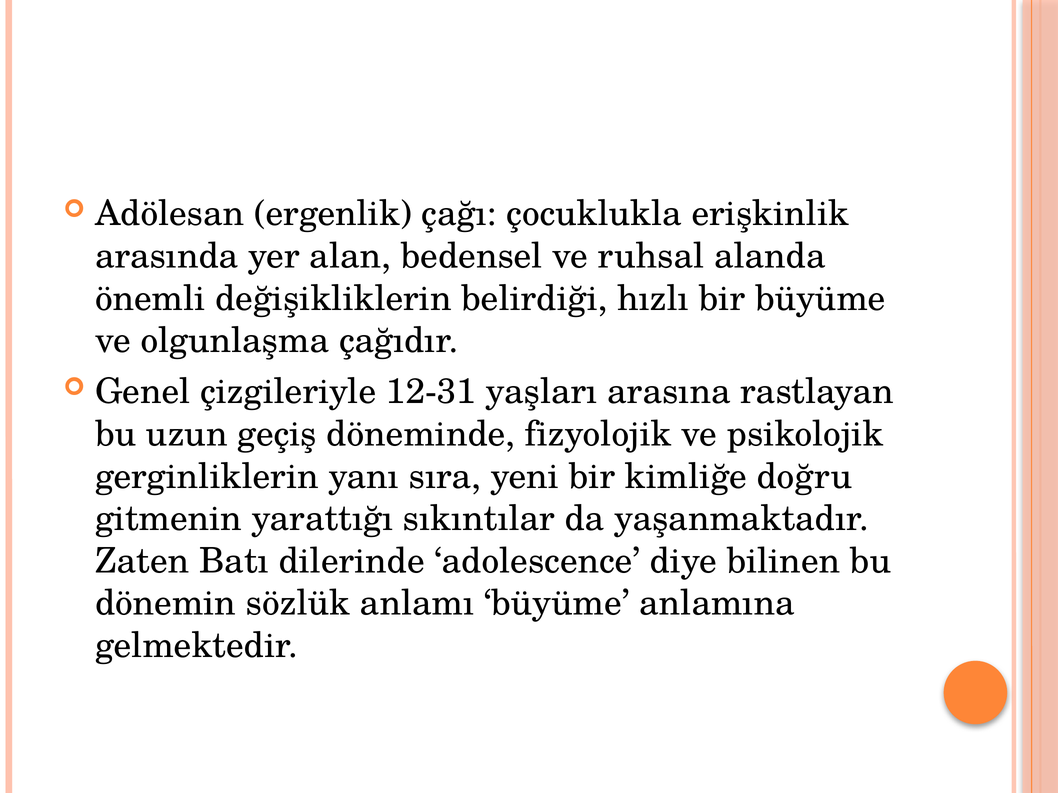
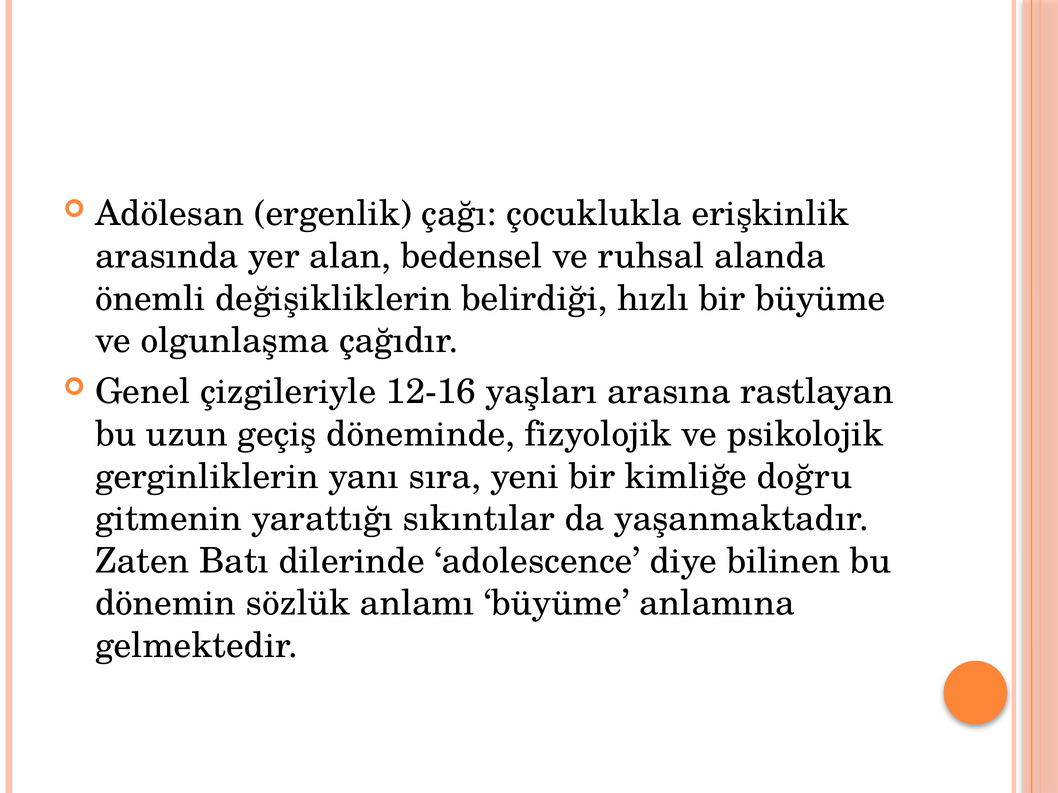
12-31: 12-31 -> 12-16
